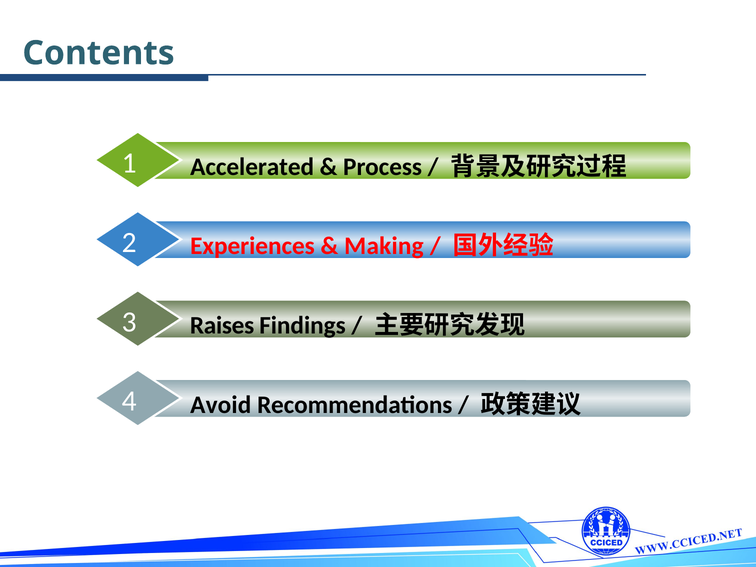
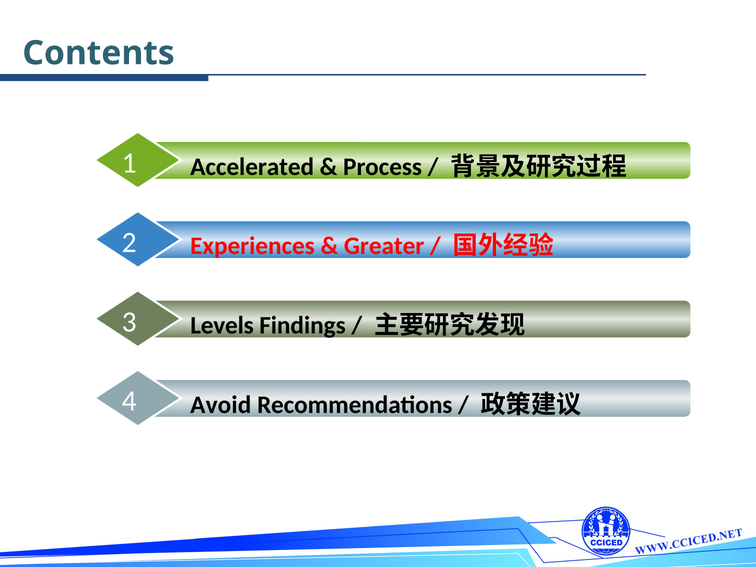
Making: Making -> Greater
Raises: Raises -> Levels
